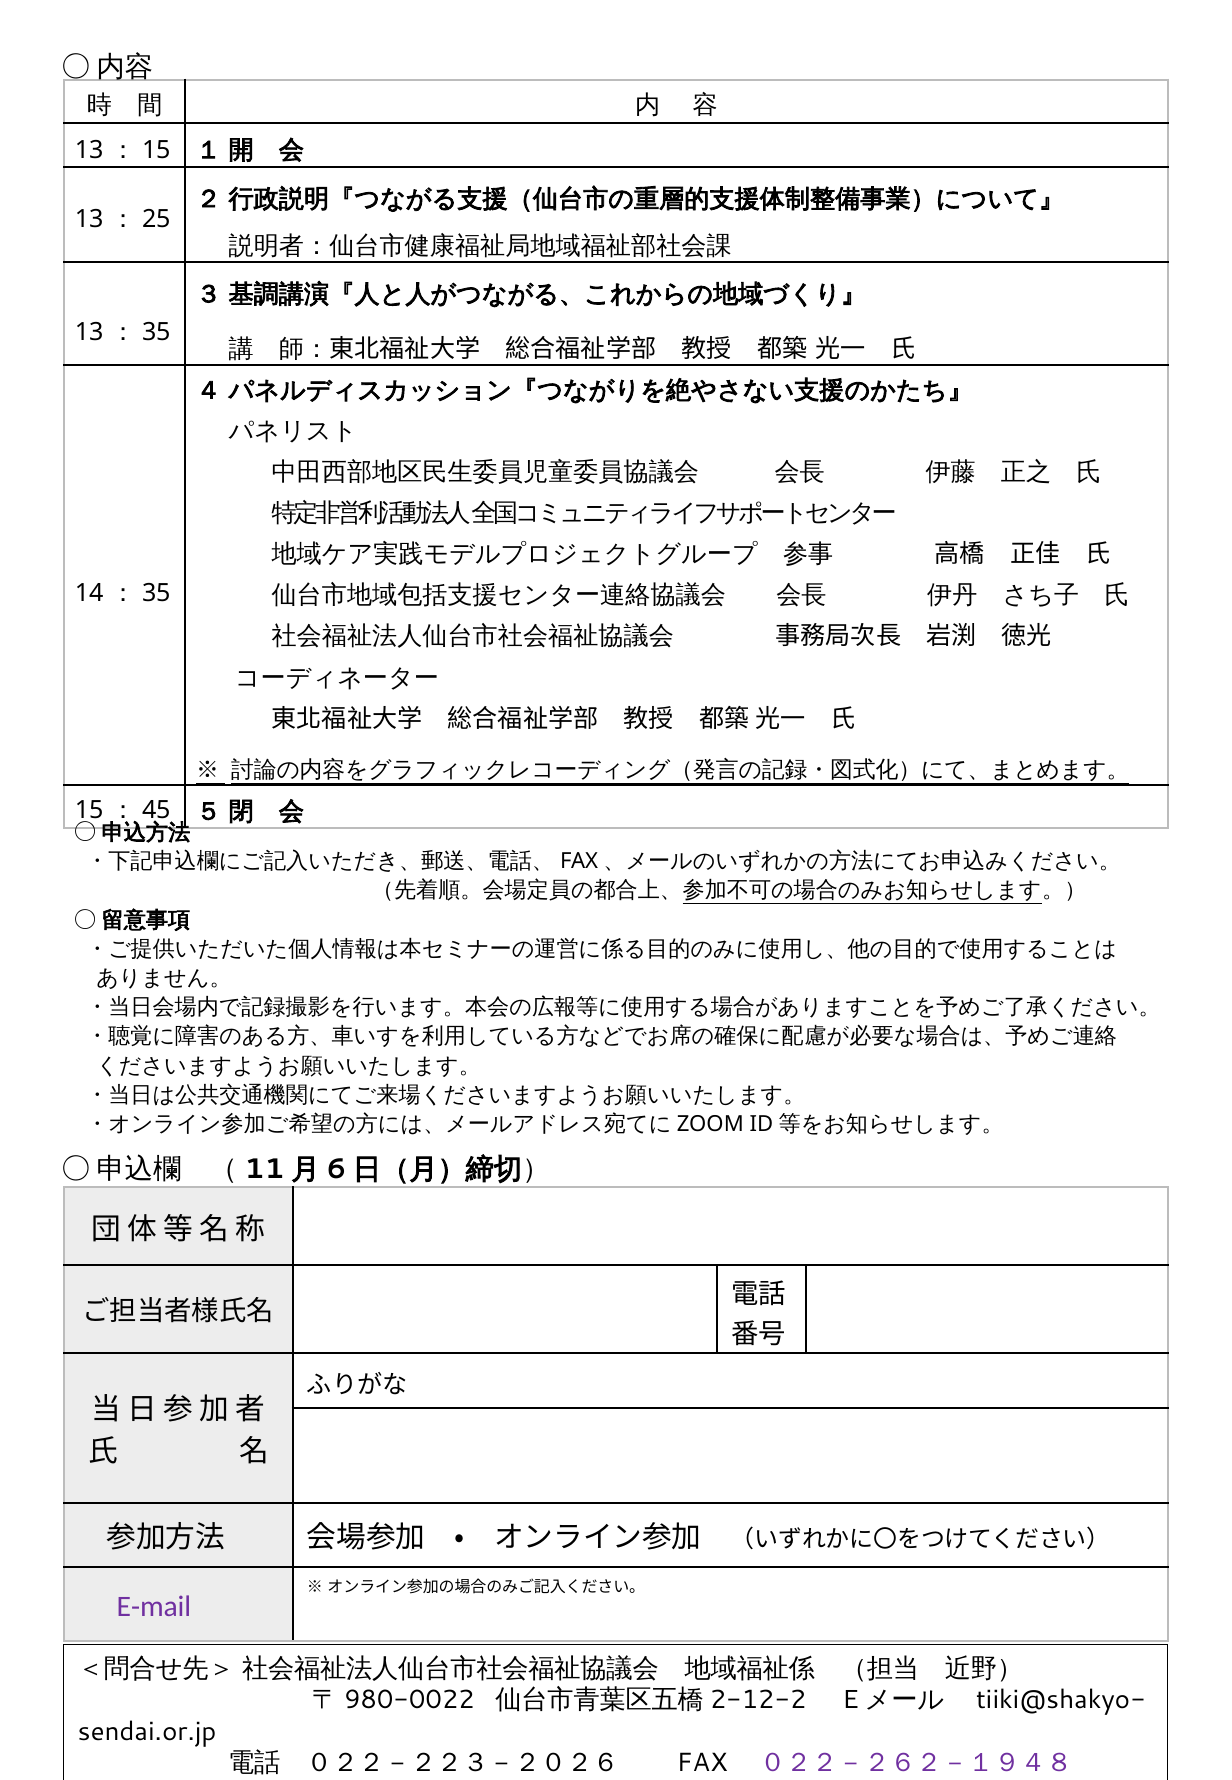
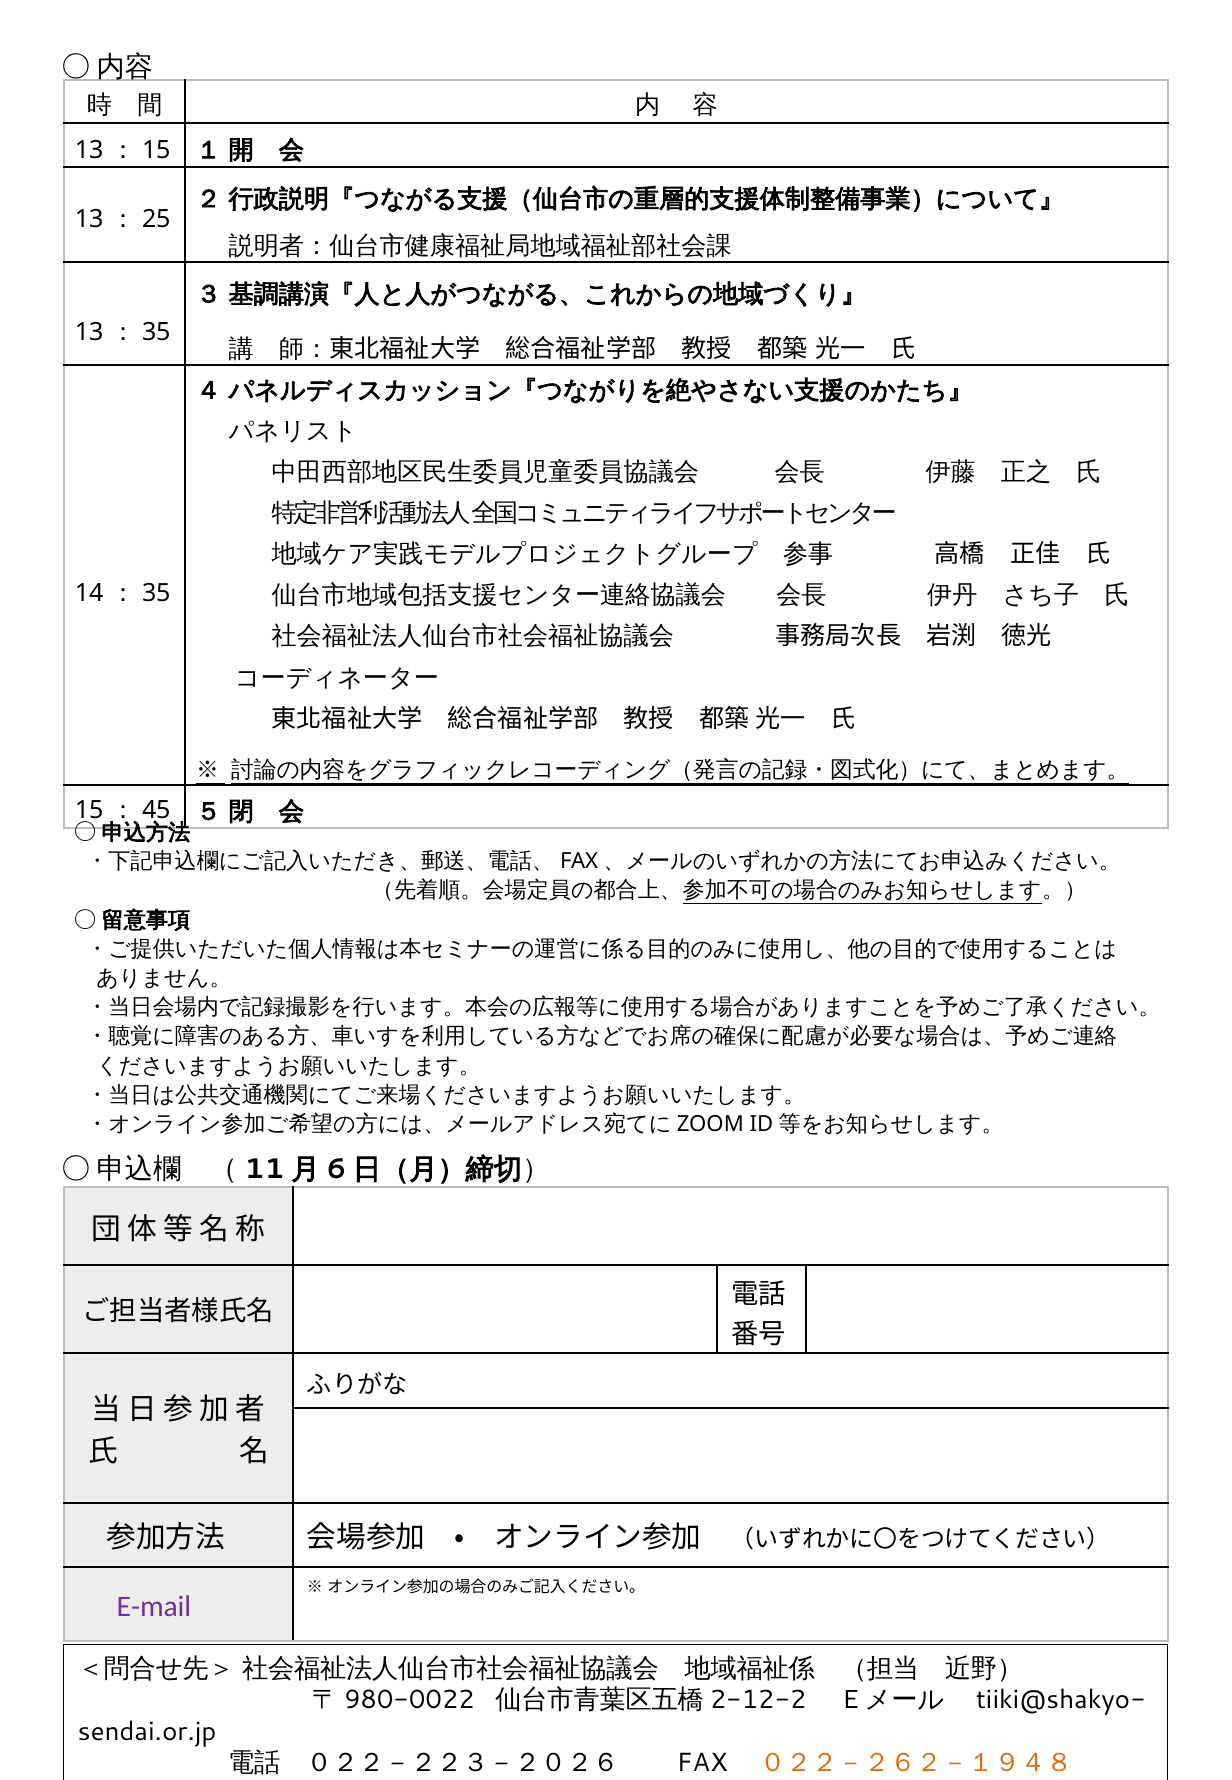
０２２－２６２－１９４８ colour: purple -> orange
